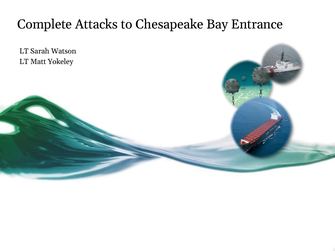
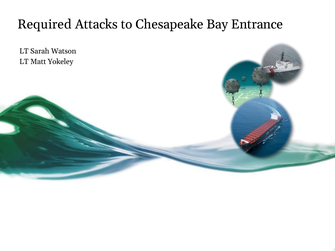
Complete: Complete -> Required
